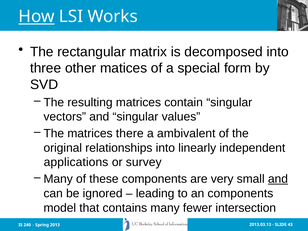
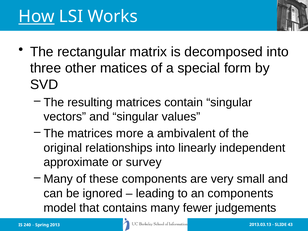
there: there -> more
applications: applications -> approximate
and at (278, 179) underline: present -> none
intersection: intersection -> judgements
